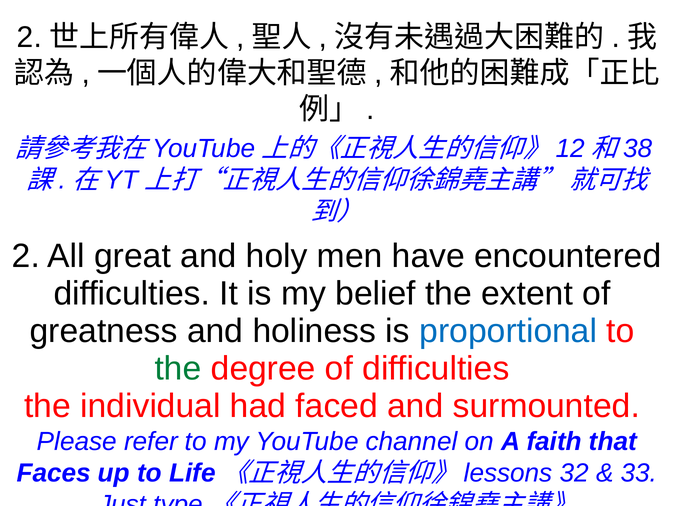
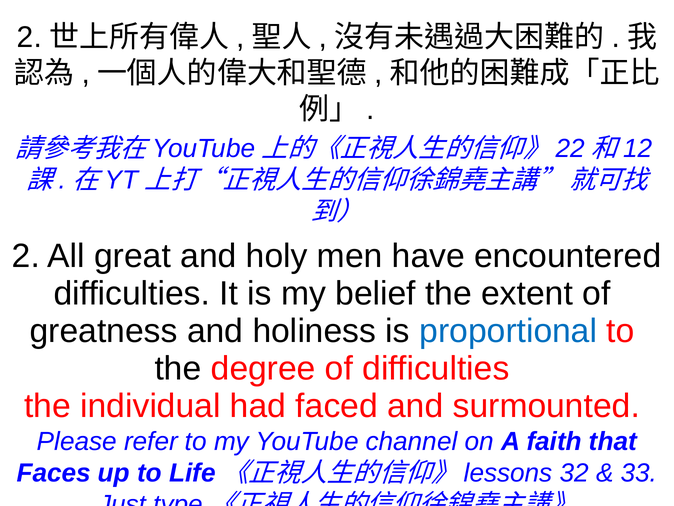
12: 12 -> 22
38: 38 -> 12
the at (178, 368) colour: green -> black
